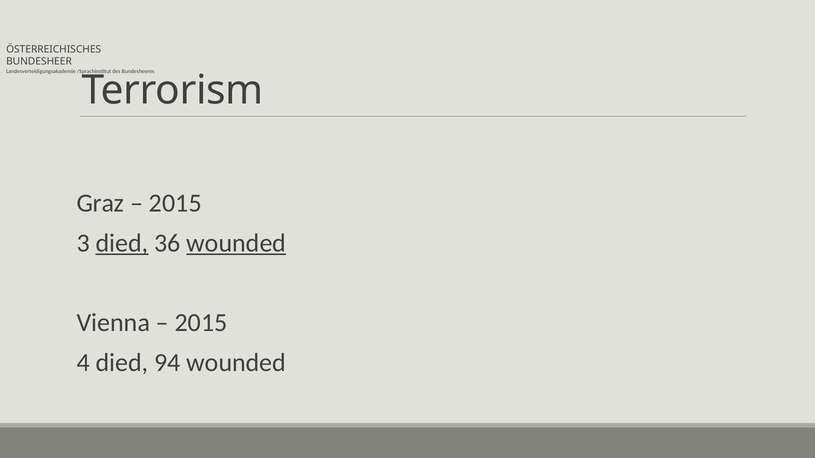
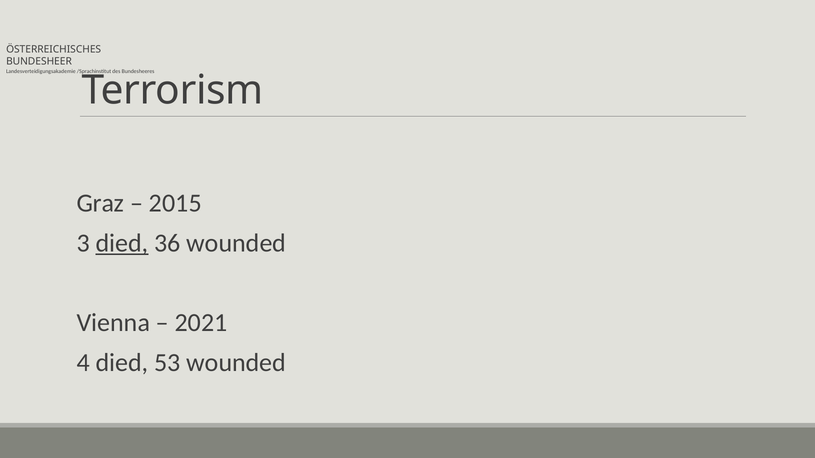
wounded at (236, 243) underline: present -> none
2015 at (201, 323): 2015 -> 2021
94: 94 -> 53
